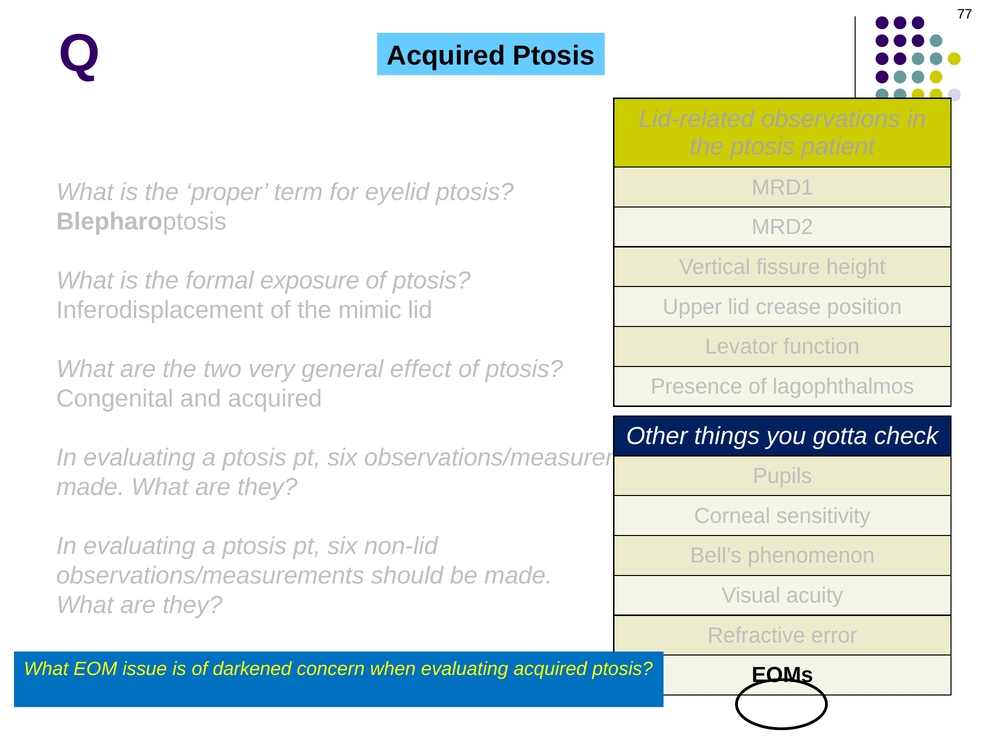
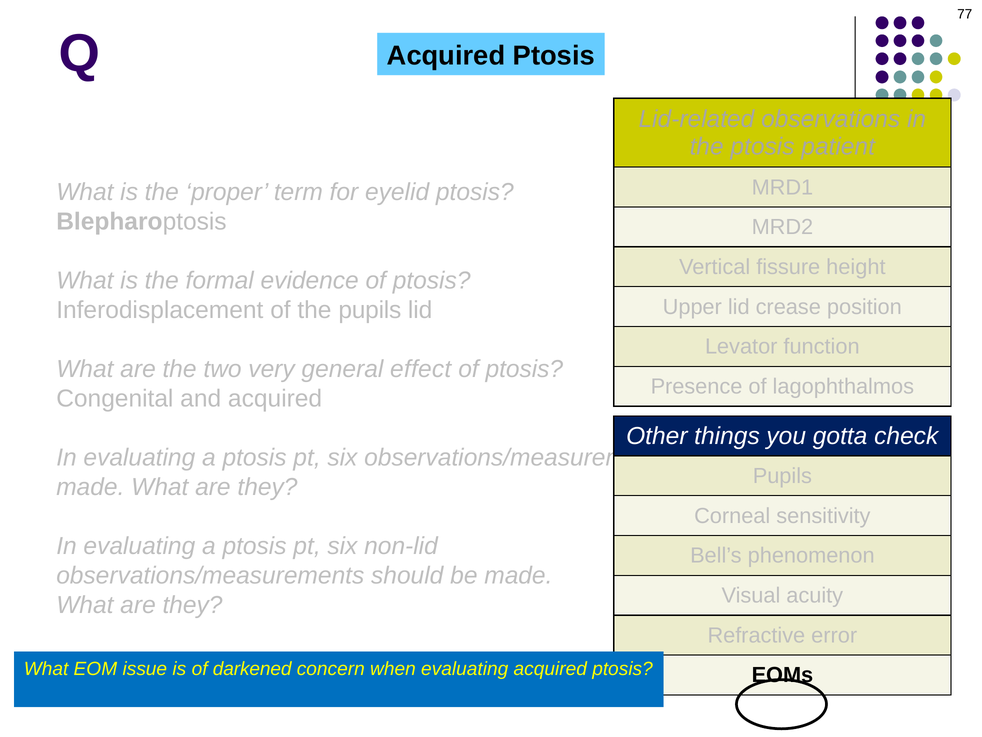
formal exposure: exposure -> evidence
the mimic: mimic -> pupils
